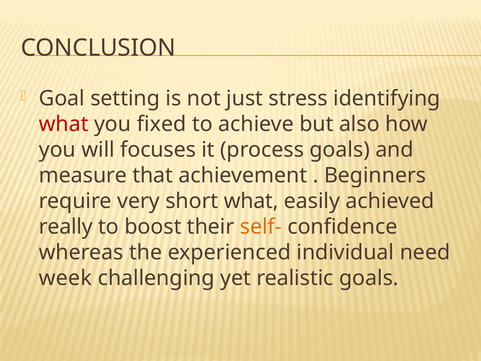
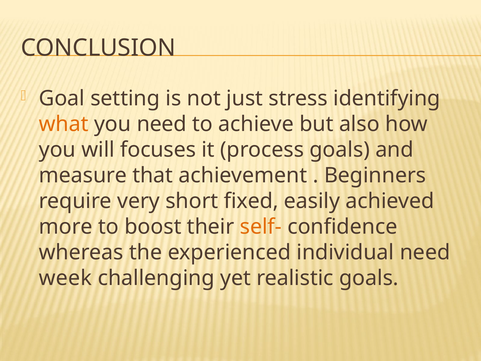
what at (64, 124) colour: red -> orange
you fixed: fixed -> need
short what: what -> fixed
really: really -> more
